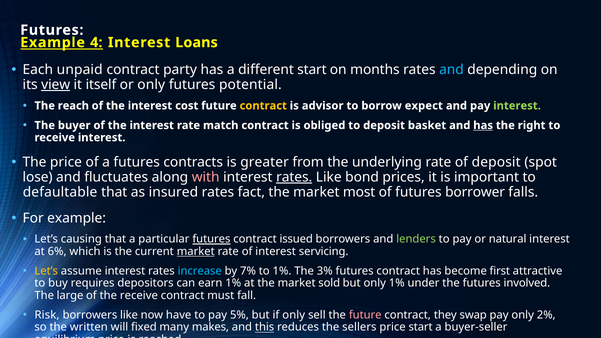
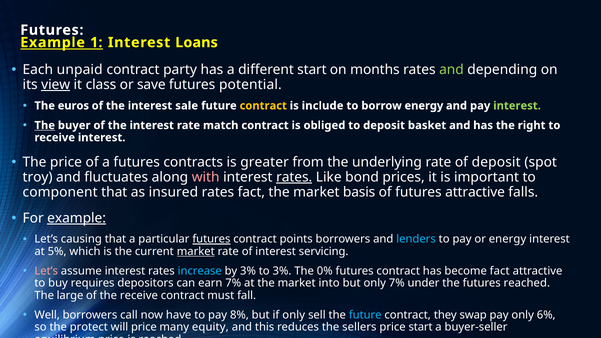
4: 4 -> 1
and at (451, 70) colour: light blue -> light green
itself: itself -> class
or only: only -> save
reach: reach -> euros
cost: cost -> sale
advisor: advisor -> include
borrow expect: expect -> energy
The at (45, 125) underline: none -> present
has at (483, 125) underline: present -> none
lose: lose -> troy
defaultable: defaultable -> component
most: most -> basis
futures borrower: borrower -> attractive
example at (77, 218) underline: none -> present
issued: issued -> points
lenders colour: light green -> light blue
or natural: natural -> energy
6%: 6% -> 5%
Let’s at (46, 271) colour: yellow -> pink
by 7%: 7% -> 3%
to 1%: 1% -> 3%
3%: 3% -> 0%
become first: first -> fact
earn 1%: 1% -> 7%
sold: sold -> into
only 1%: 1% -> 7%
futures involved: involved -> reached
Risk: Risk -> Well
borrowers like: like -> call
5%: 5% -> 8%
future at (365, 315) colour: pink -> light blue
2%: 2% -> 6%
written: written -> protect
will fixed: fixed -> price
makes: makes -> equity
this underline: present -> none
